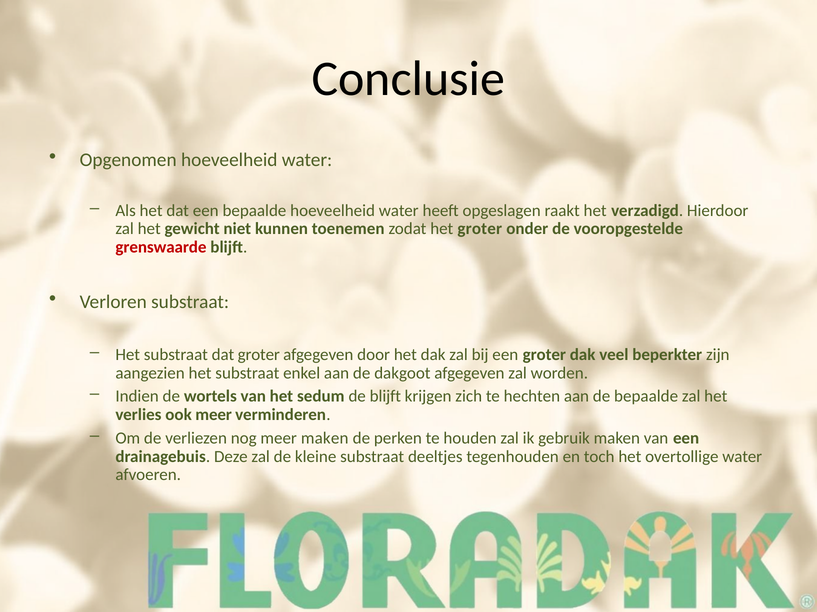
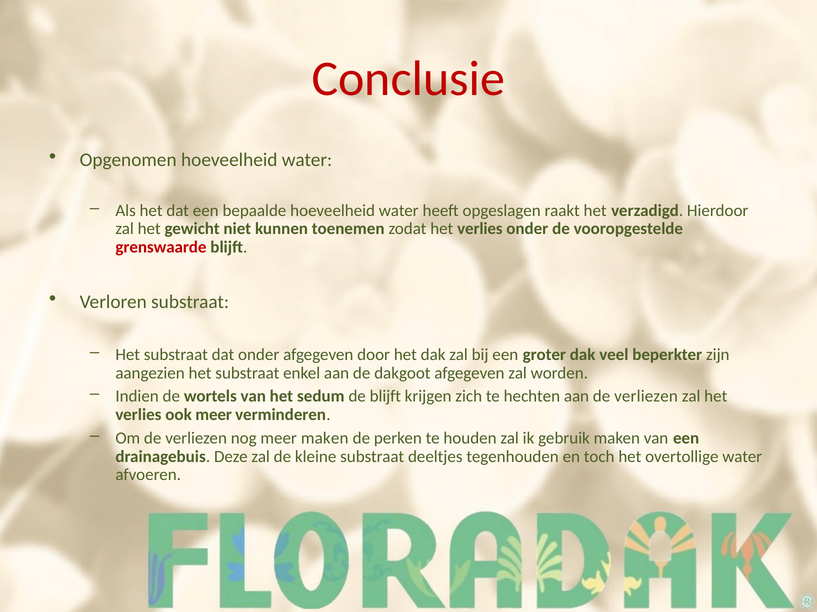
Conclusie colour: black -> red
zodat het groter: groter -> verlies
dat groter: groter -> onder
aan de bepaalde: bepaalde -> verliezen
